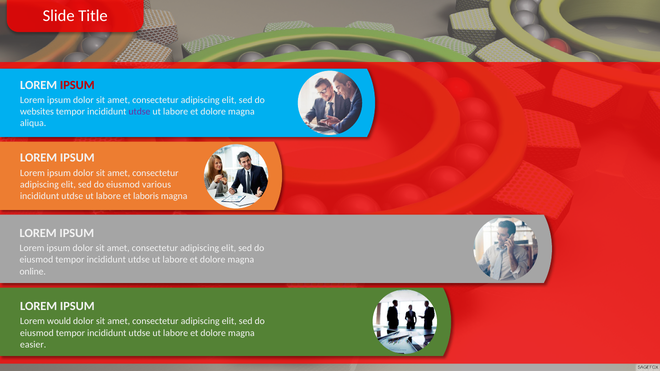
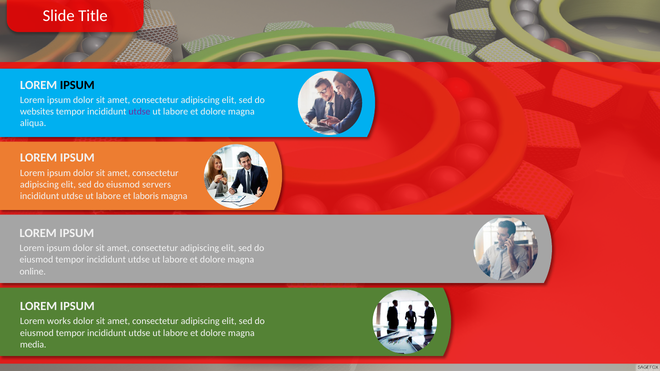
IPSUM at (77, 85) colour: red -> black
various: various -> servers
would: would -> works
easier: easier -> media
